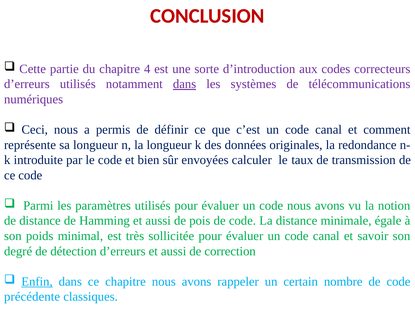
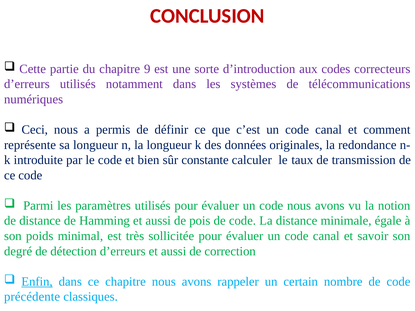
4: 4 -> 9
dans at (185, 84) underline: present -> none
envoyées: envoyées -> constante
